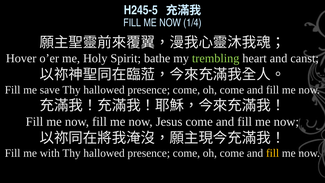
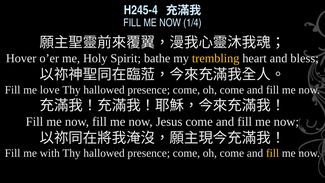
H245-5: H245-5 -> H245-4
trembling colour: light green -> yellow
canst: canst -> bless
save: save -> love
